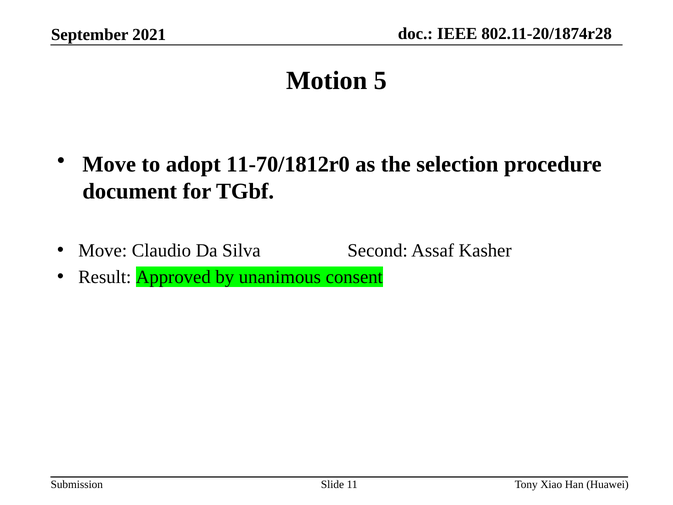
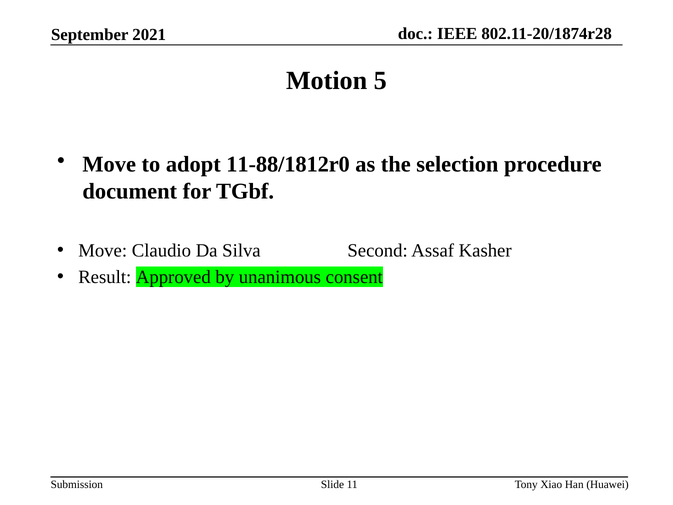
11-70/1812r0: 11-70/1812r0 -> 11-88/1812r0
